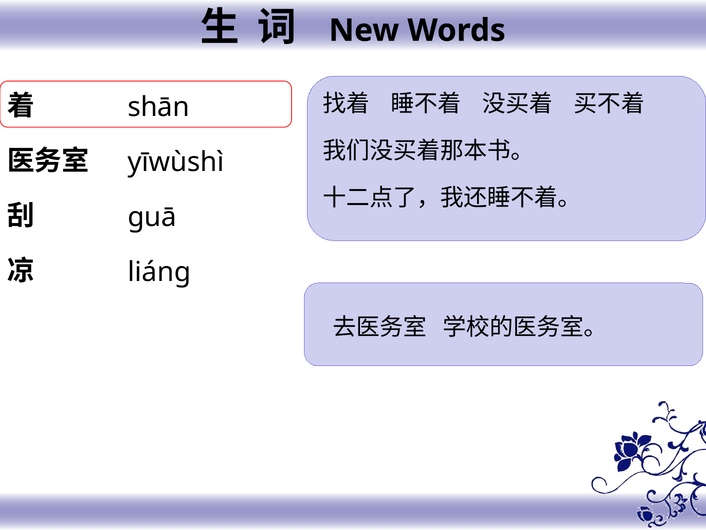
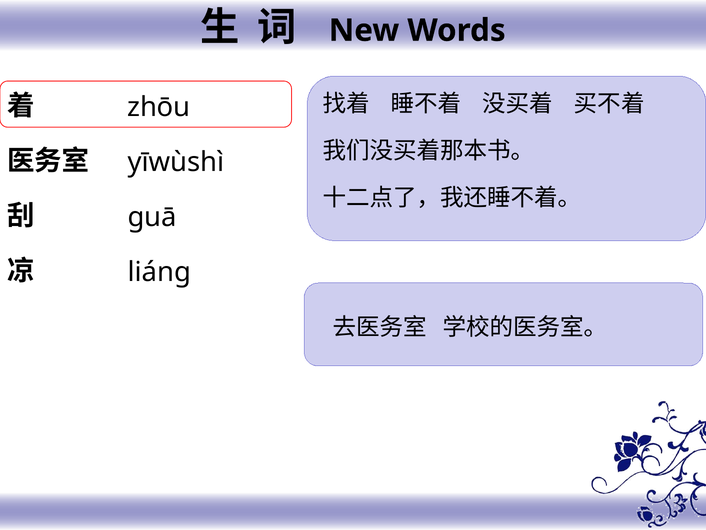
shān: shān -> zhōu
